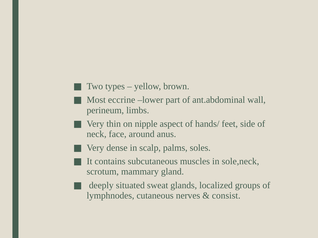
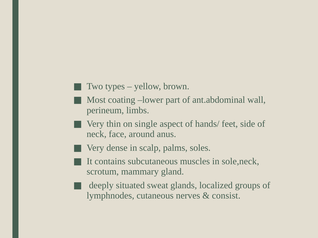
eccrine: eccrine -> coating
nipple: nipple -> single
